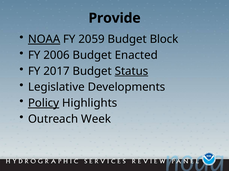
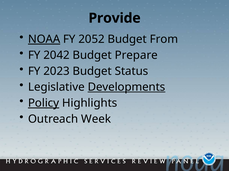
2059: 2059 -> 2052
Block: Block -> From
2006: 2006 -> 2042
Enacted: Enacted -> Prepare
2017: 2017 -> 2023
Status underline: present -> none
Developments underline: none -> present
